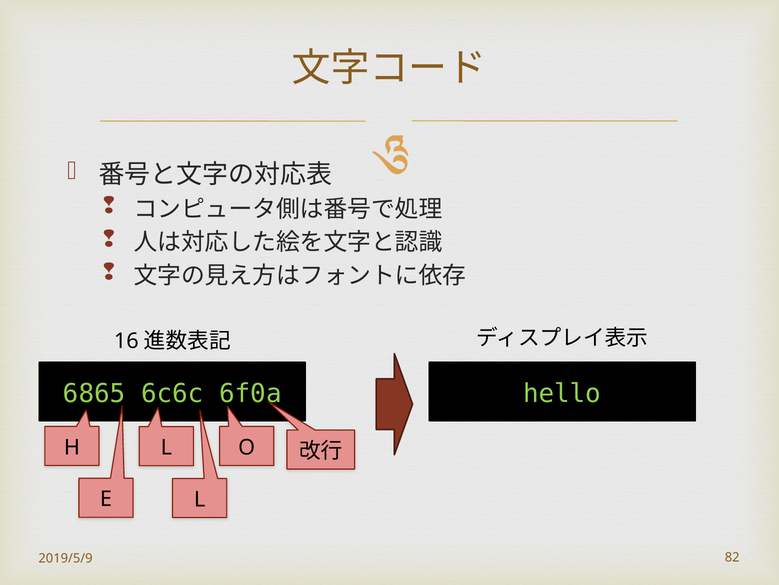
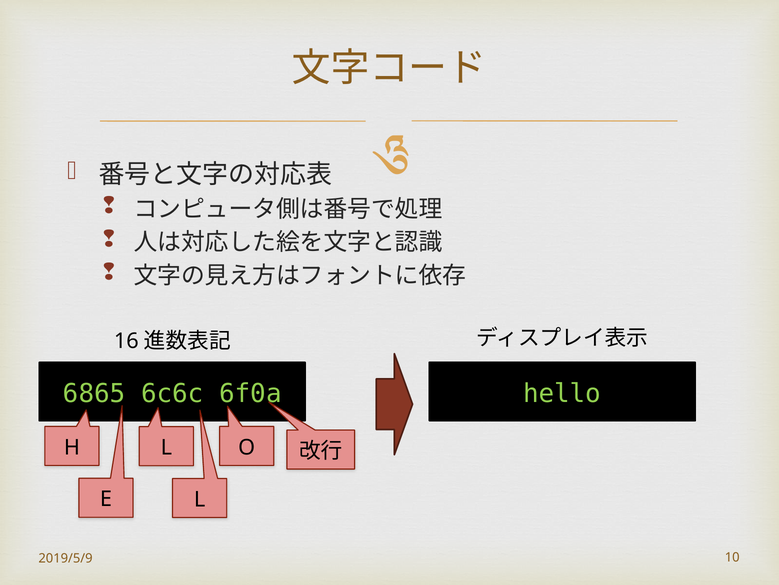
82: 82 -> 10
